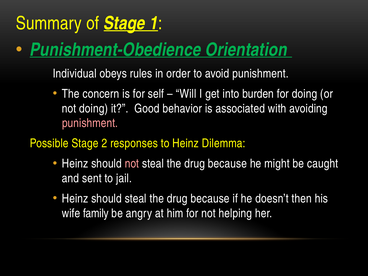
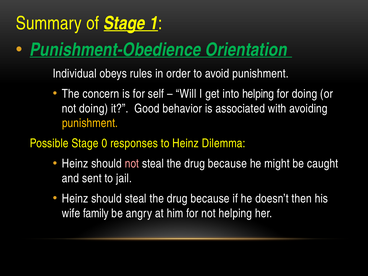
into burden: burden -> helping
punishment at (90, 123) colour: pink -> yellow
2: 2 -> 0
